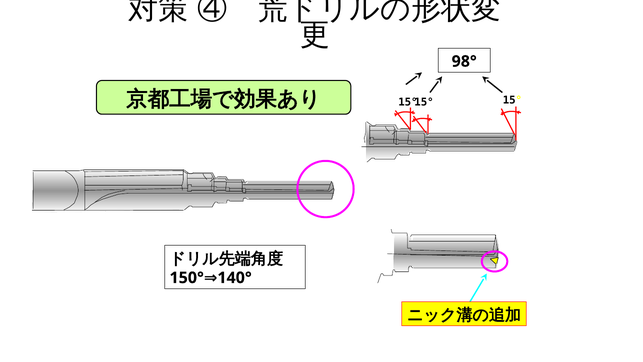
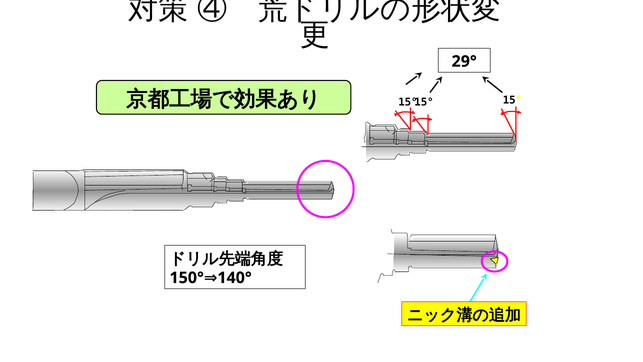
98°: 98° -> 29°
